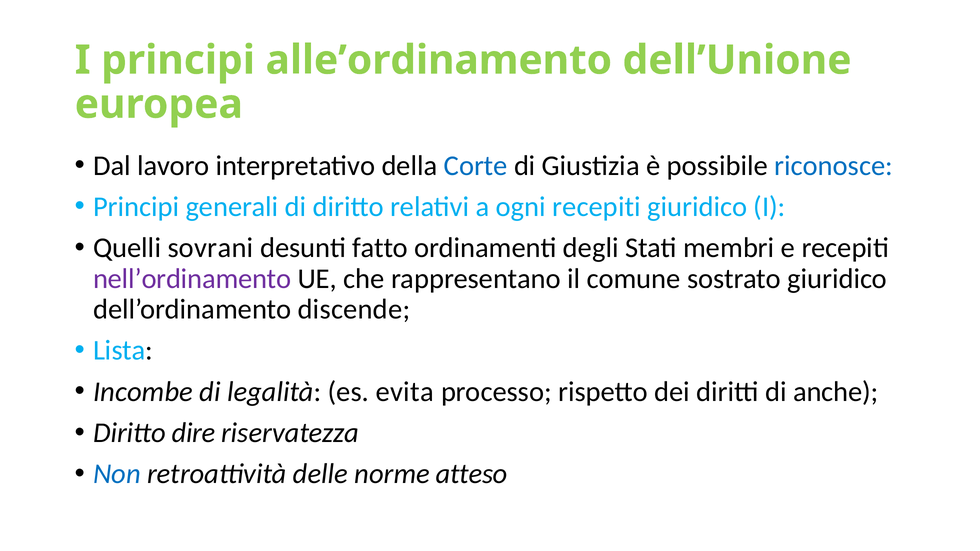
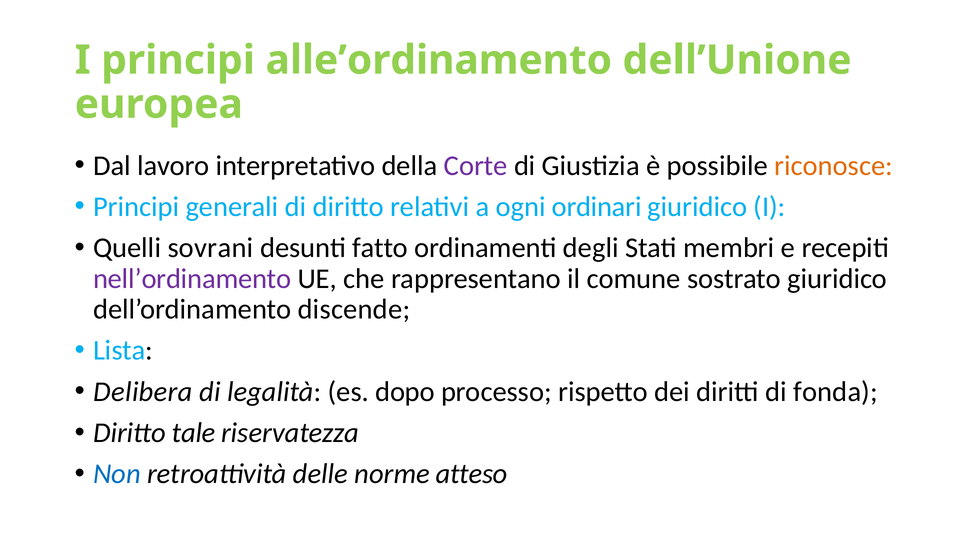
Corte colour: blue -> purple
riconosce colour: blue -> orange
ogni recepiti: recepiti -> ordinari
Incombe: Incombe -> Delibera
evita: evita -> dopo
anche: anche -> fonda
dire: dire -> tale
